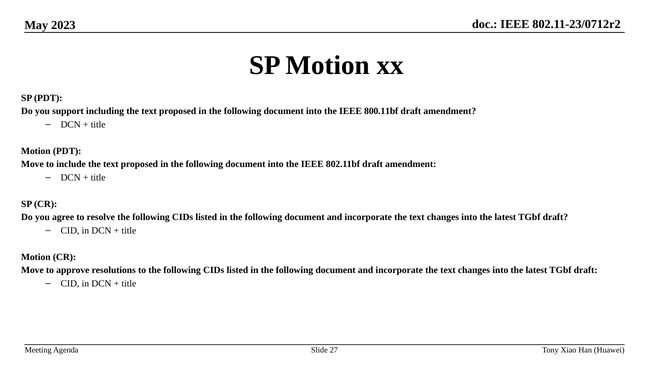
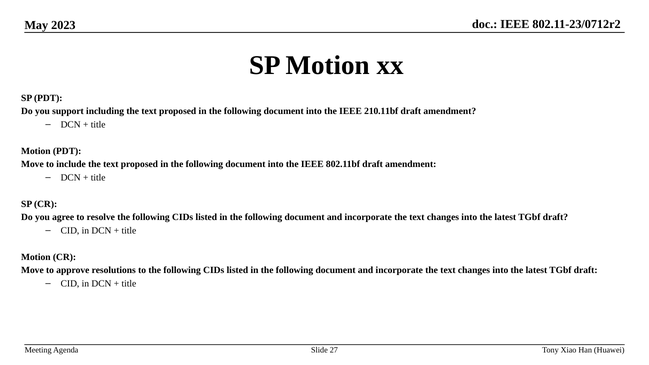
800.11bf: 800.11bf -> 210.11bf
